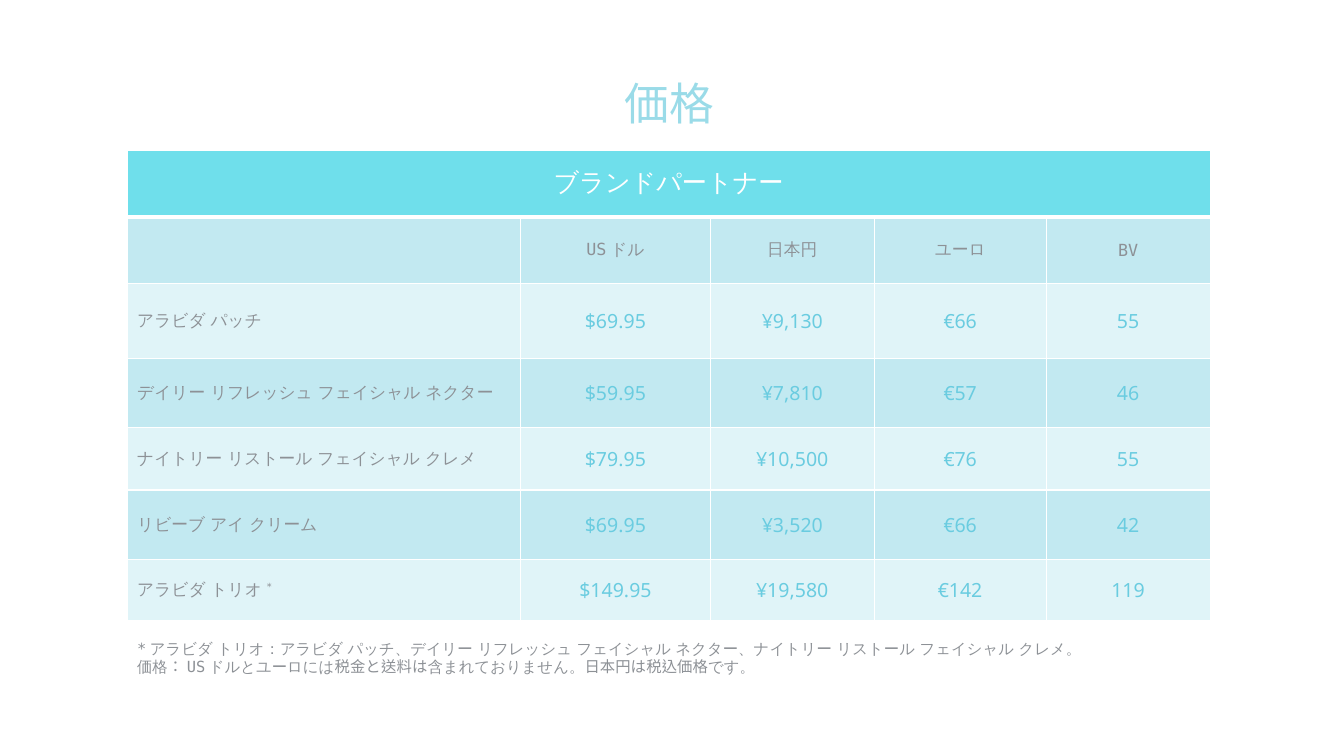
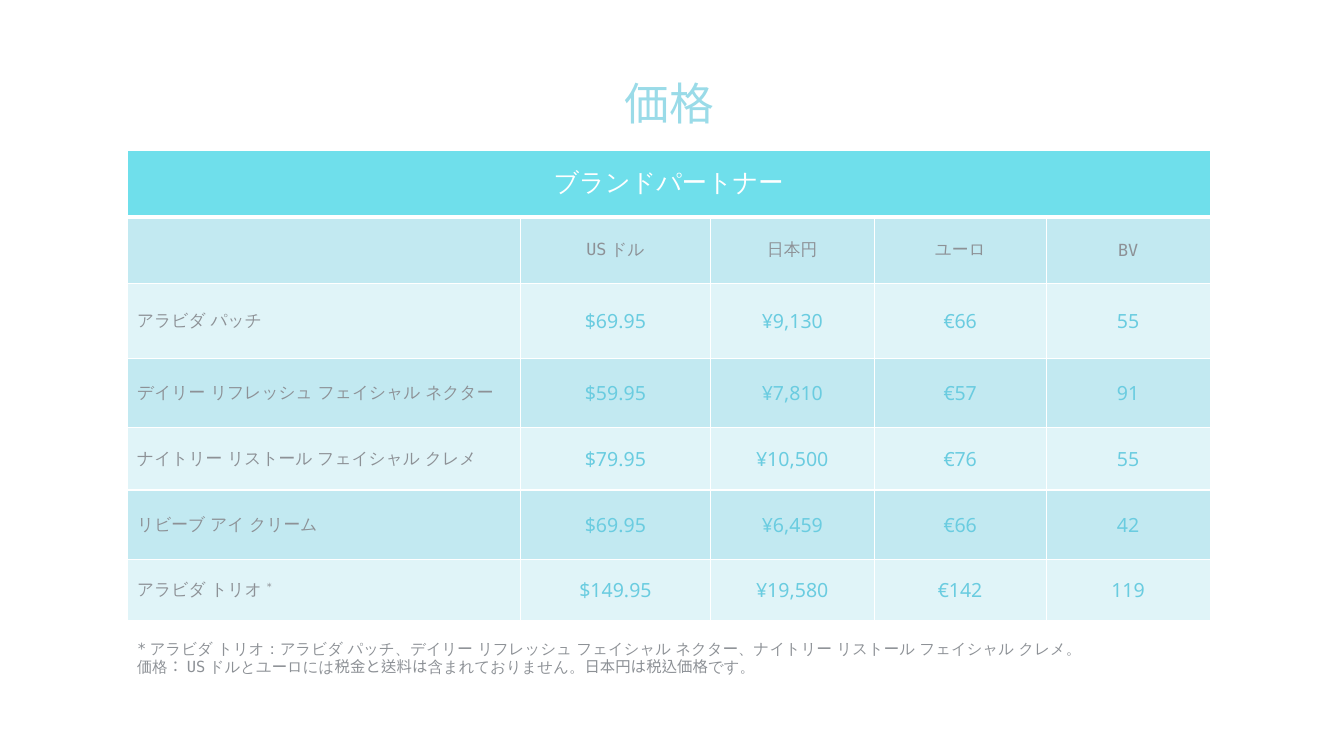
46: 46 -> 91
¥3,520: ¥3,520 -> ¥6,459
